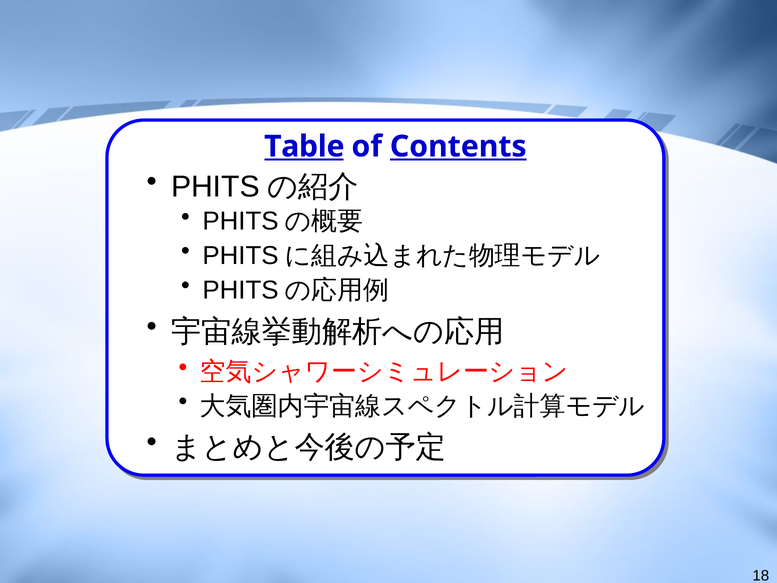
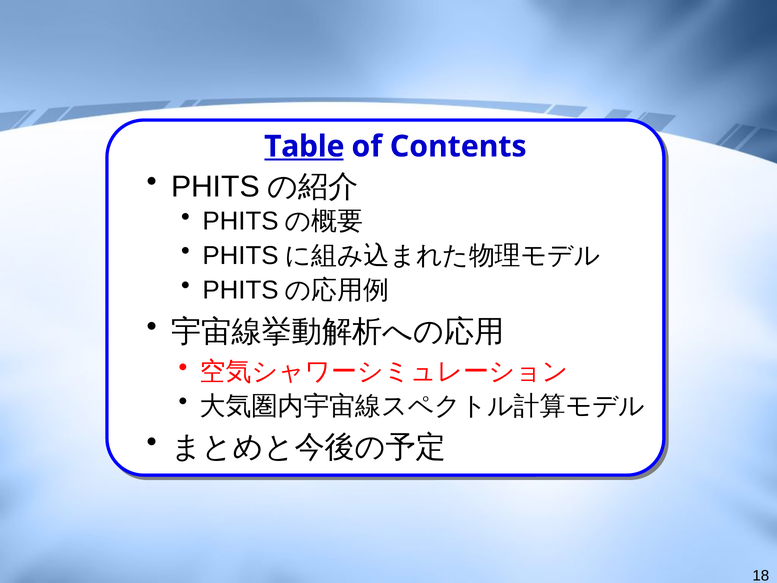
Contents underline: present -> none
